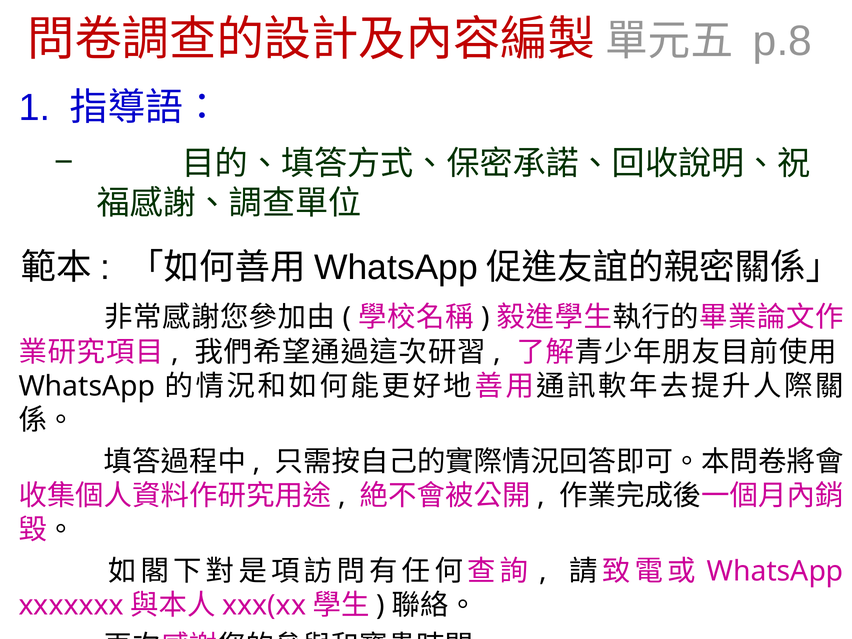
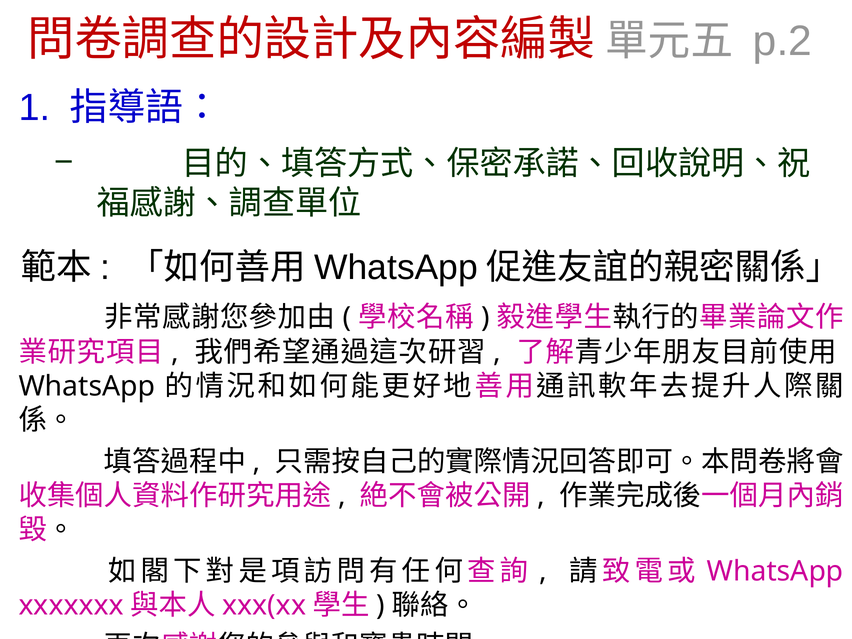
p.8: p.8 -> p.2
